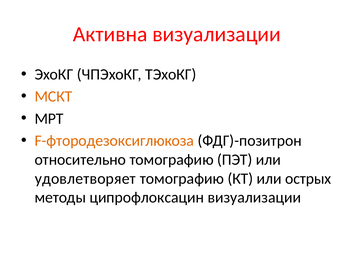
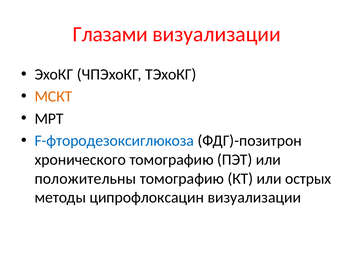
Активна: Активна -> Глазами
F-фтородезоксиглюкоза colour: orange -> blue
относительно: относительно -> хронического
удовлетворяет: удовлетворяет -> положительны
